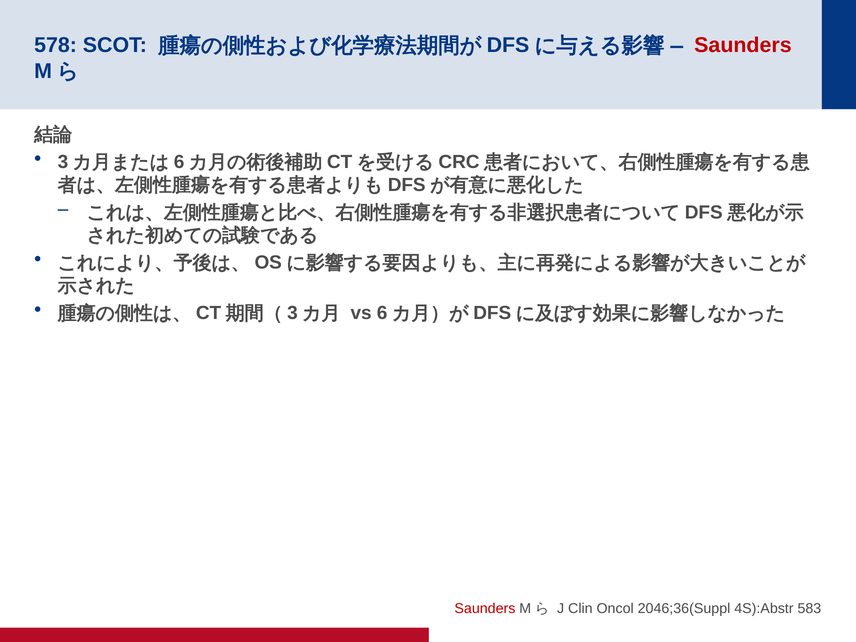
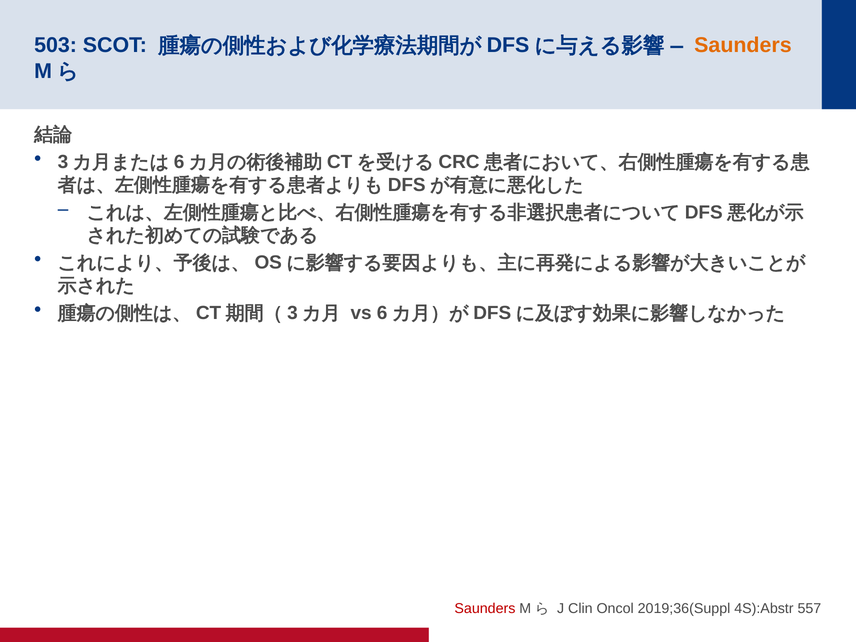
578: 578 -> 503
Saunders at (743, 45) colour: red -> orange
2046;36(Suppl: 2046;36(Suppl -> 2019;36(Suppl
583: 583 -> 557
